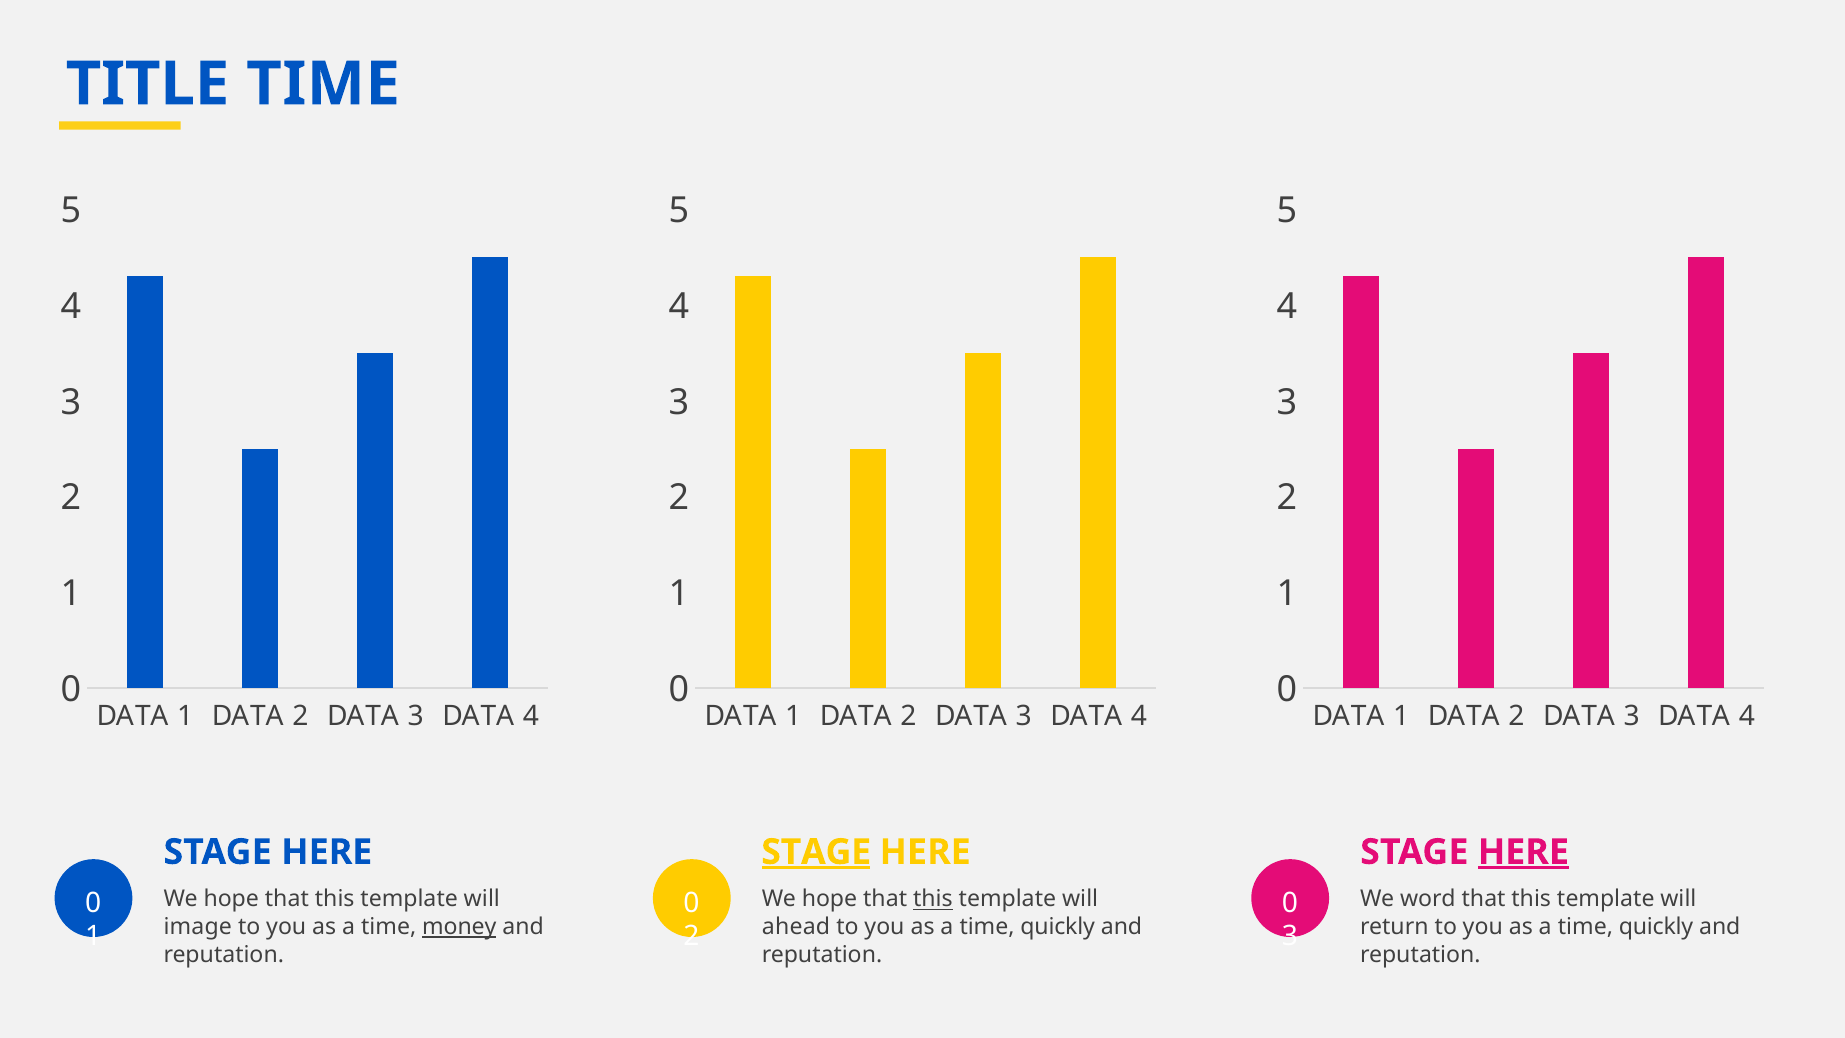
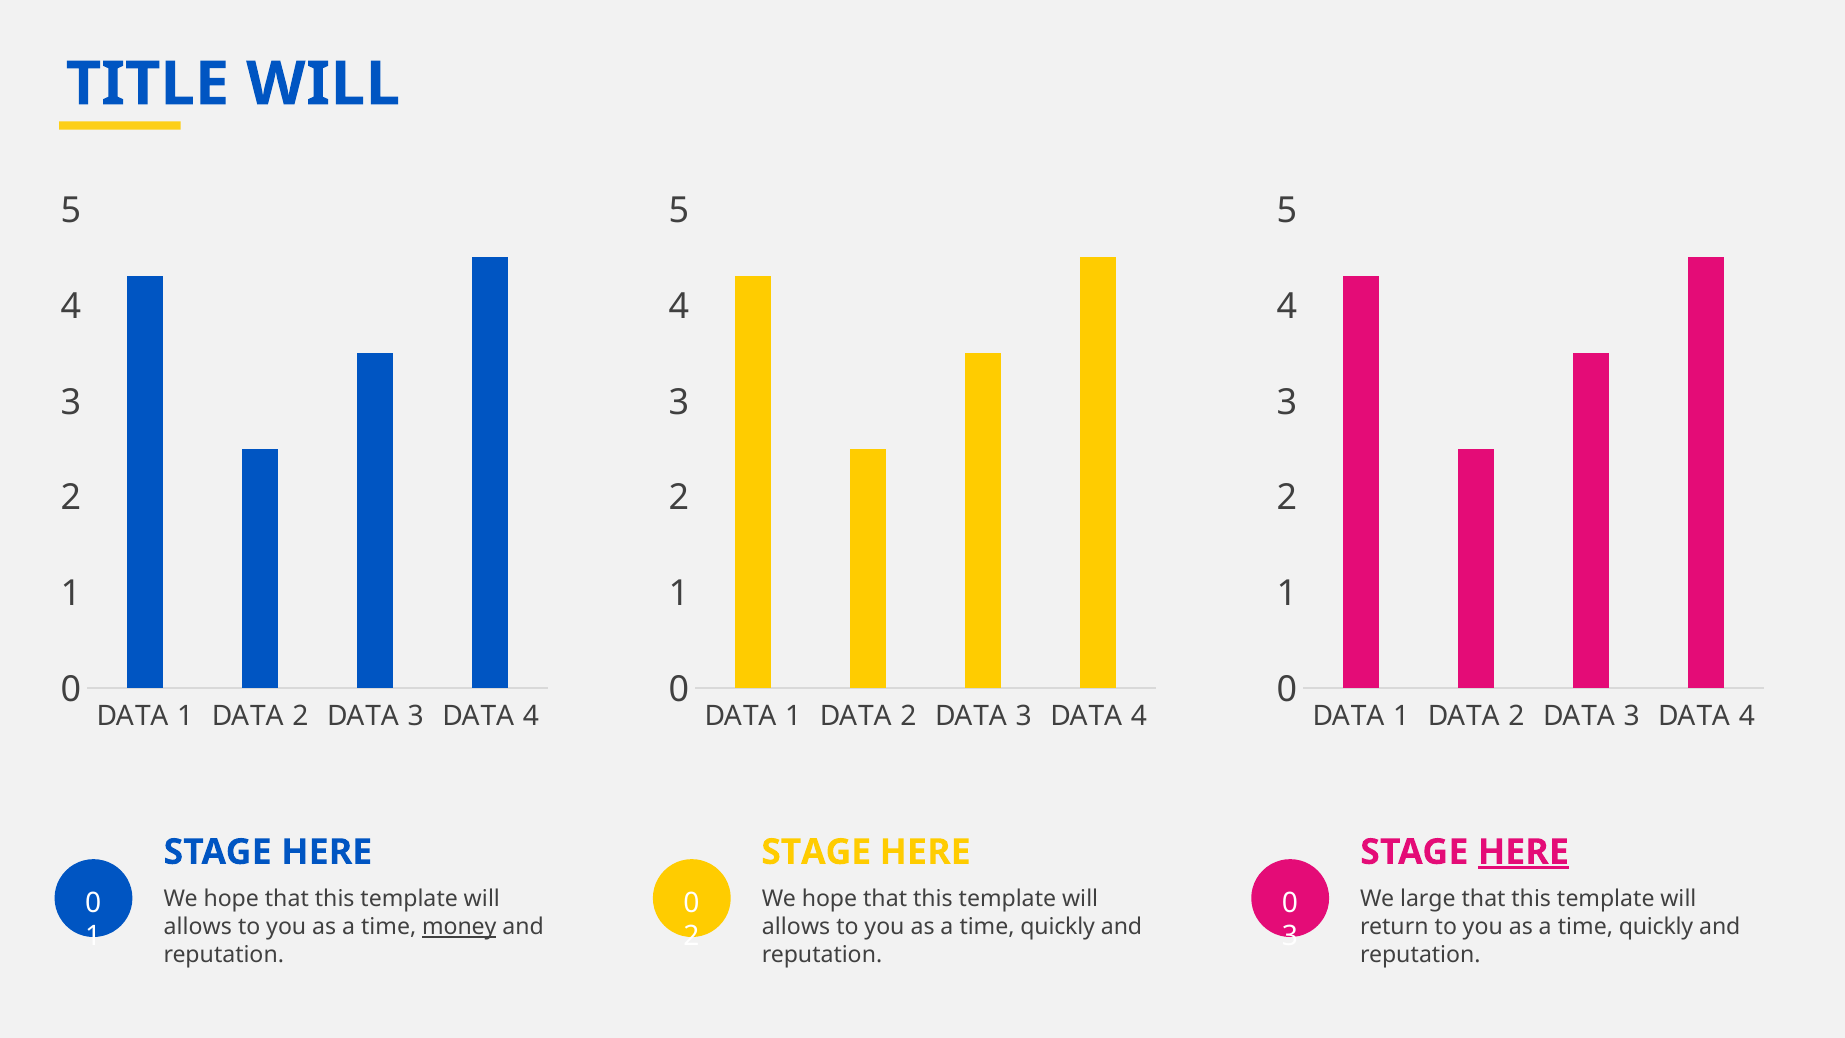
TITLE TIME: TIME -> WILL
STAGE at (816, 852) underline: present -> none
this at (933, 899) underline: present -> none
word: word -> large
image at (198, 927): image -> allows
ahead at (796, 927): ahead -> allows
